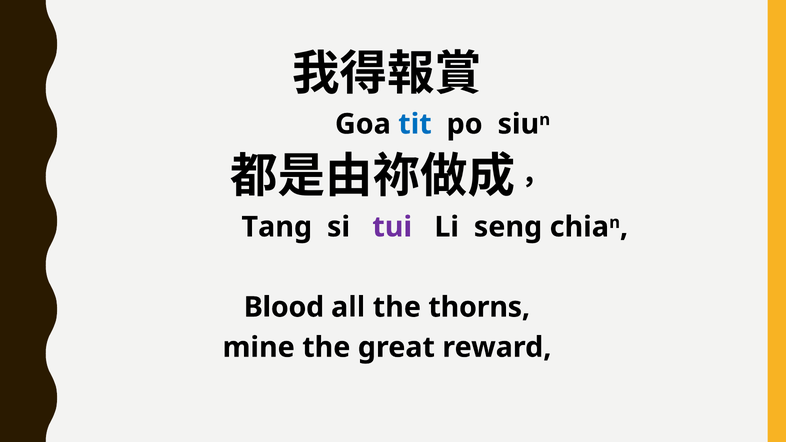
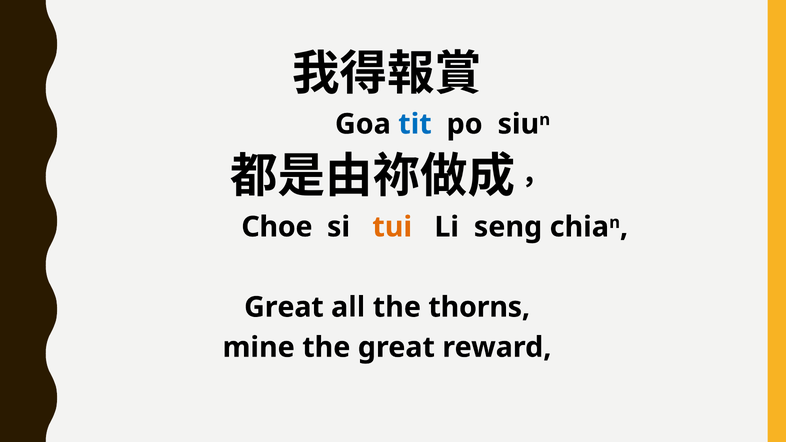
Tang: Tang -> Choe
tui colour: purple -> orange
Blood at (284, 307): Blood -> Great
